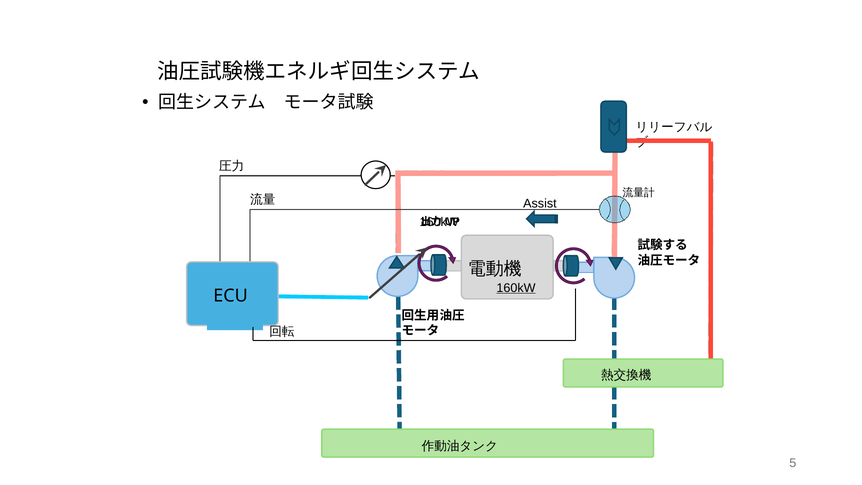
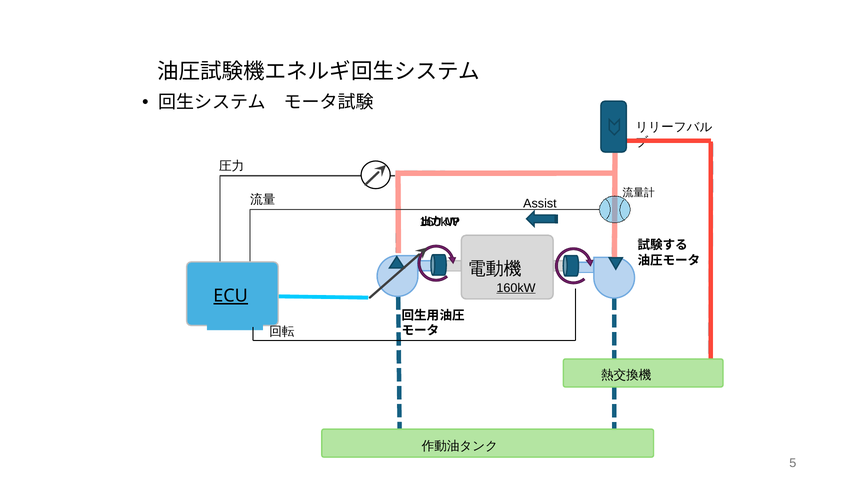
ECU underline: none -> present
